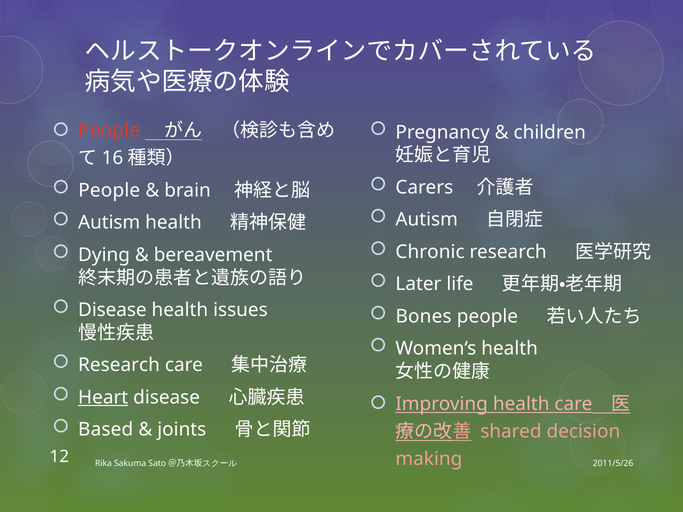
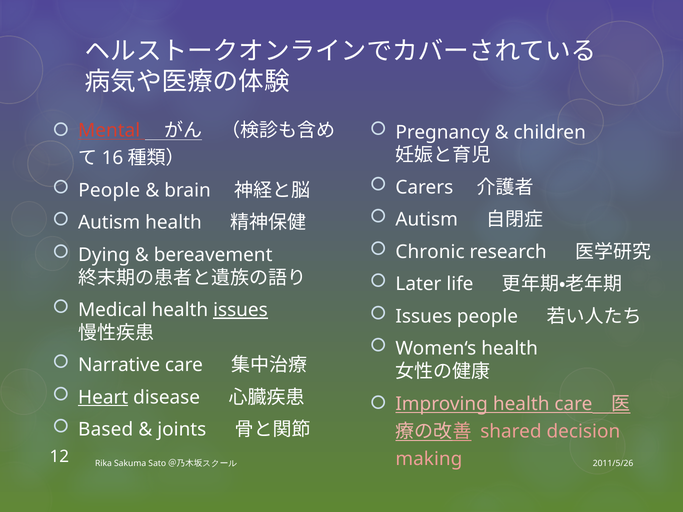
People at (109, 131): People -> Mental
Disease at (112, 310): Disease -> Medical
issues at (240, 310) underline: none -> present
Bones at (424, 317): Bones -> Issues
Research at (119, 365): Research -> Narrative
